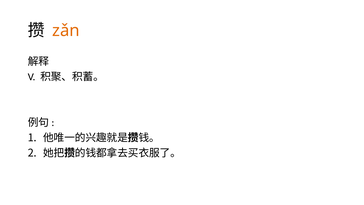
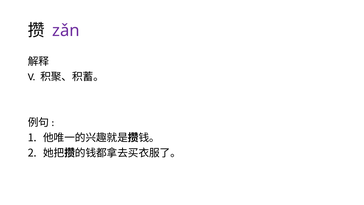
zǎn colour: orange -> purple
